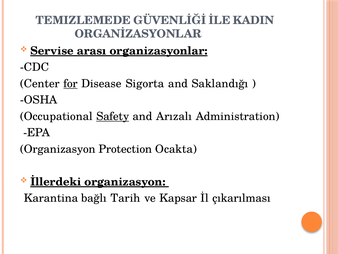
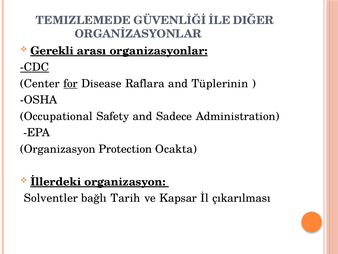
KADIN: KADIN -> DIĞER
Servise: Servise -> Gerekli
CDC underline: none -> present
Sigorta: Sigorta -> Raflara
Saklandığı: Saklandığı -> Tüplerinin
Safety underline: present -> none
Arızalı: Arızalı -> Sadece
Karantina: Karantina -> Solventler
